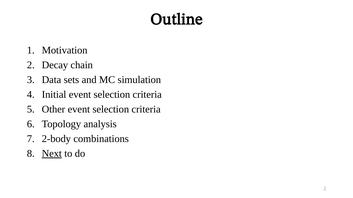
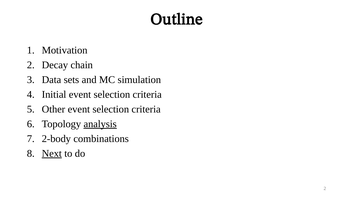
analysis underline: none -> present
